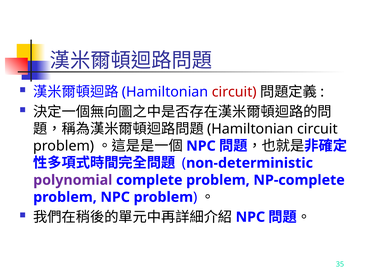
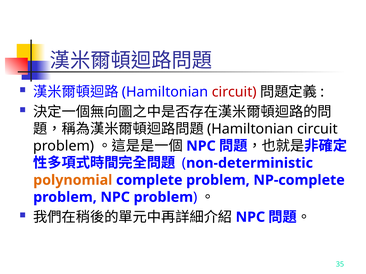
polynomial colour: purple -> orange
